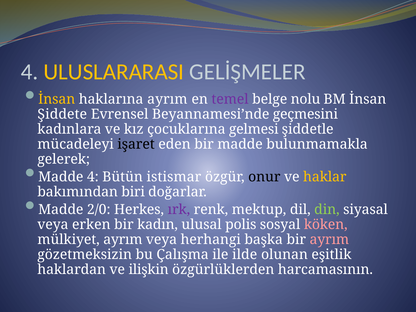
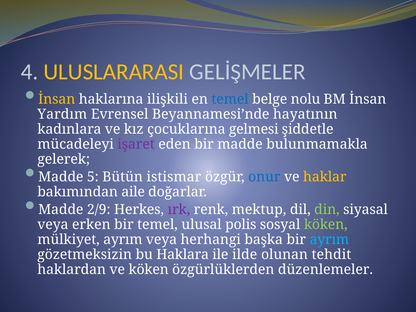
haklarına ayrım: ayrım -> ilişkili
temel at (230, 99) colour: purple -> blue
Şiddete: Şiddete -> Yardım
geçmesini: geçmesini -> hayatının
işaret colour: black -> purple
Madde 4: 4 -> 5
onur colour: black -> blue
biri: biri -> aile
2/0: 2/0 -> 2/9
bir kadın: kadın -> temel
köken at (326, 225) colour: pink -> light green
ayrım at (329, 239) colour: pink -> light blue
Çalışma: Çalışma -> Haklara
eşitlik: eşitlik -> tehdit
ve ilişkin: ilişkin -> köken
harcamasının: harcamasının -> düzenlemeler
